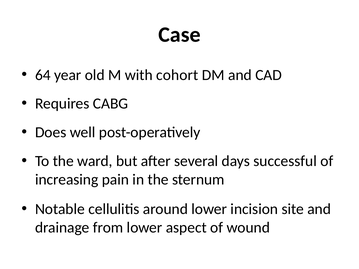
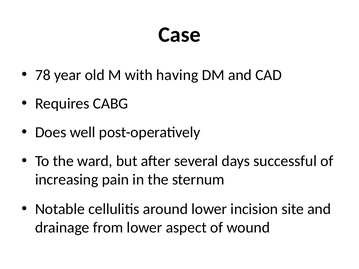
64: 64 -> 78
cohort: cohort -> having
